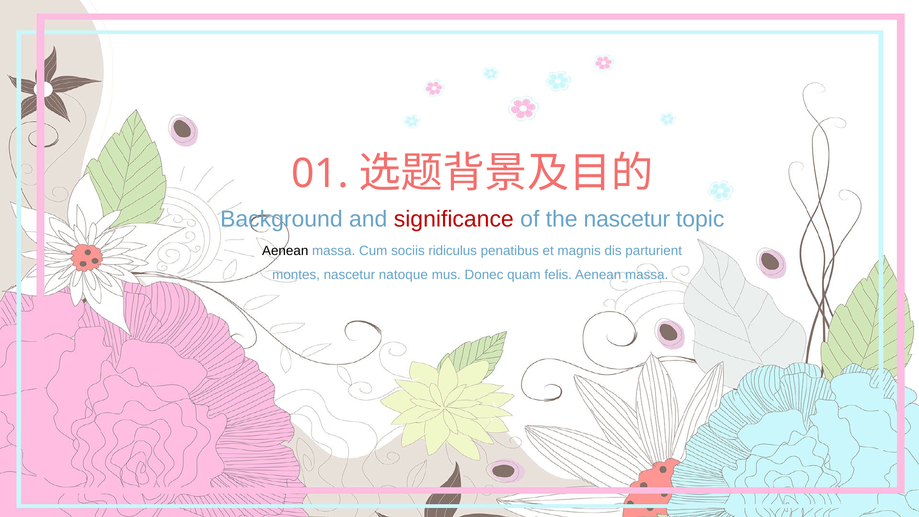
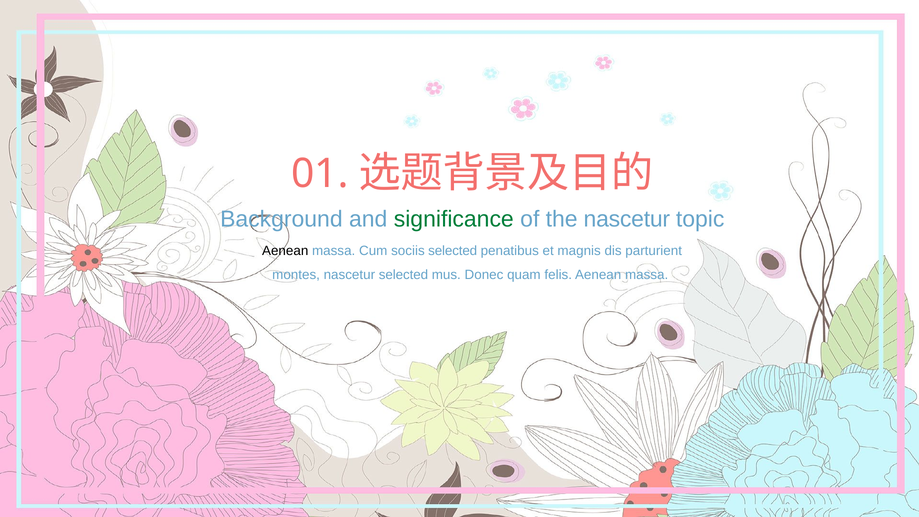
significance colour: red -> green
sociis ridiculus: ridiculus -> selected
nascetur natoque: natoque -> selected
